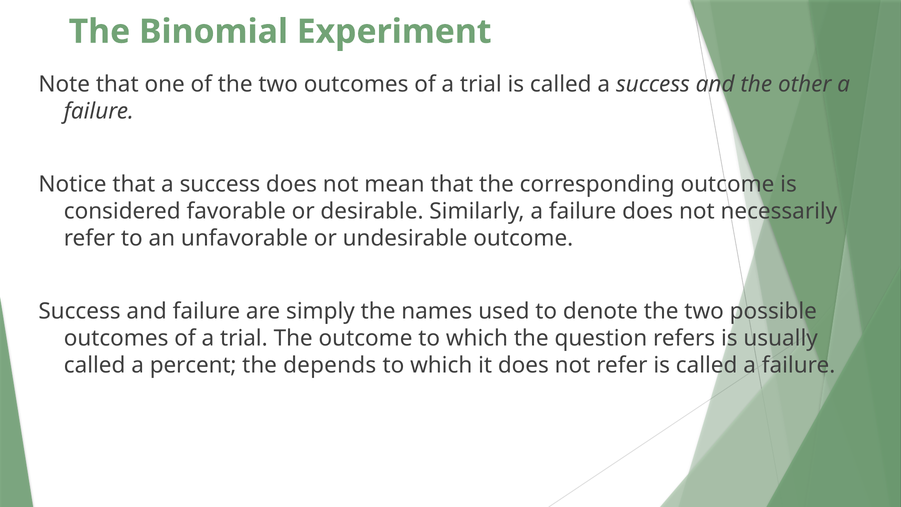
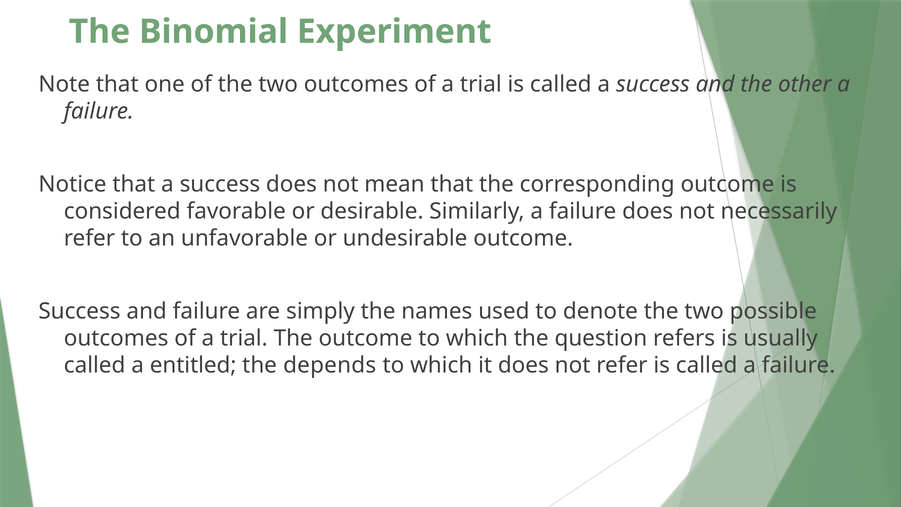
percent: percent -> entitled
